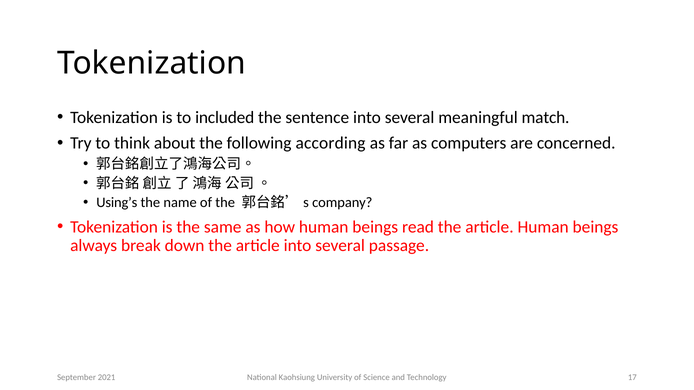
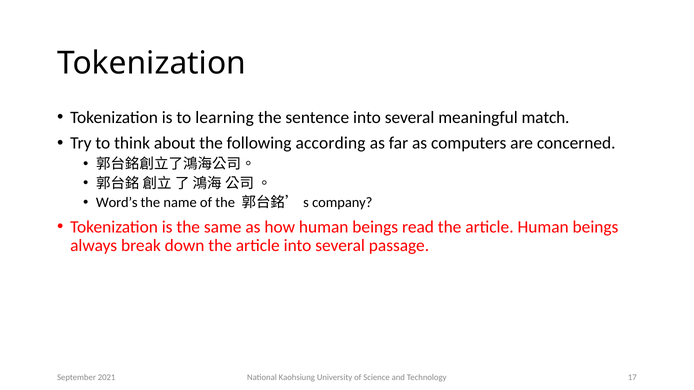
included: included -> learning
Using’s: Using’s -> Word’s
